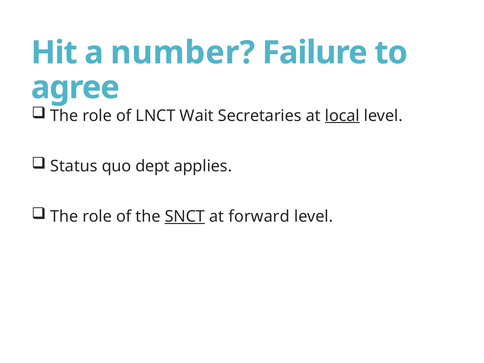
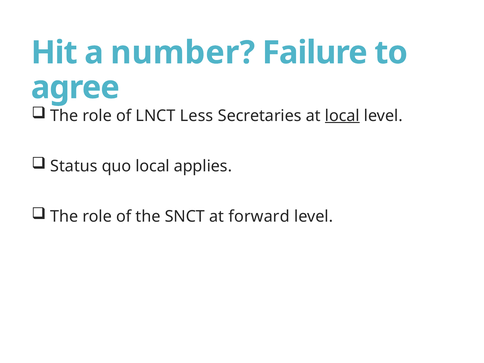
Wait: Wait -> Less
quo dept: dept -> local
SNCT underline: present -> none
